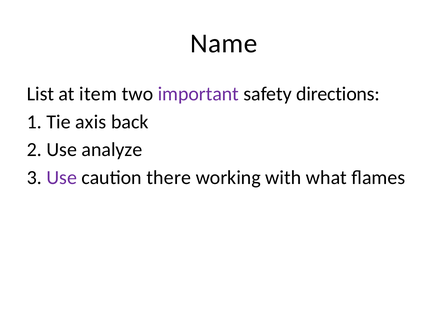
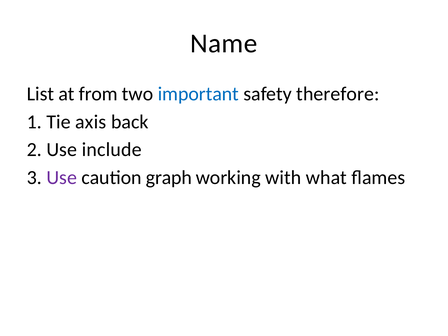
item: item -> from
important colour: purple -> blue
directions: directions -> therefore
analyze: analyze -> include
there: there -> graph
